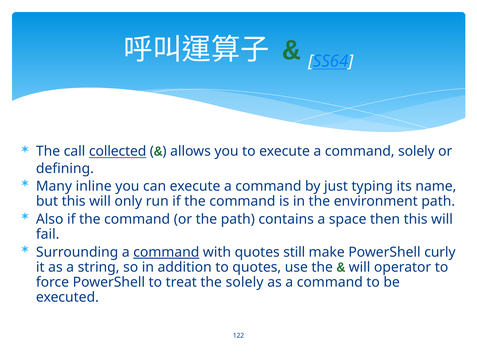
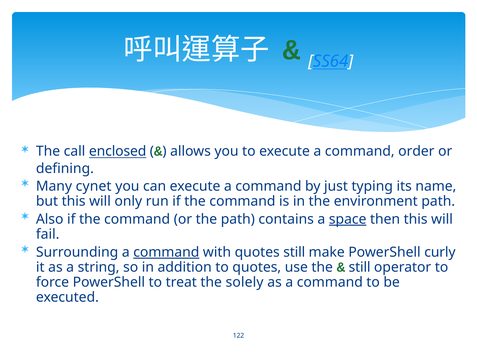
collected: collected -> enclosed
command solely: solely -> order
inline: inline -> cynet
space underline: none -> present
will at (360, 267): will -> still
